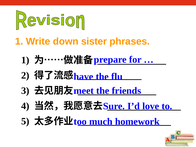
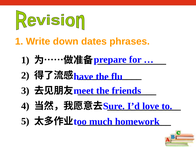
sister: sister -> dates
